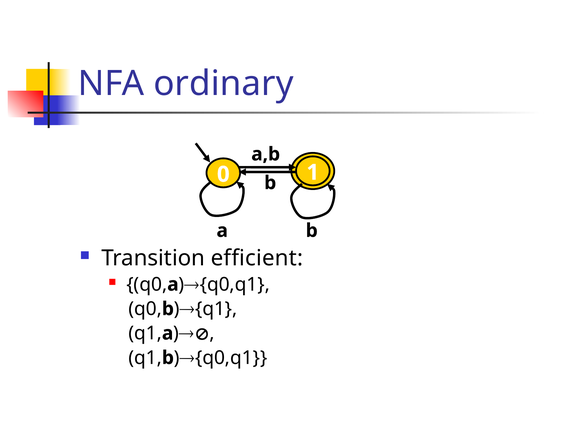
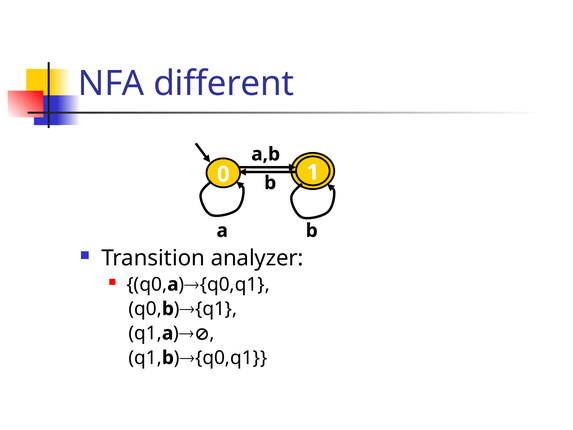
ordinary: ordinary -> different
efficient: efficient -> analyzer
